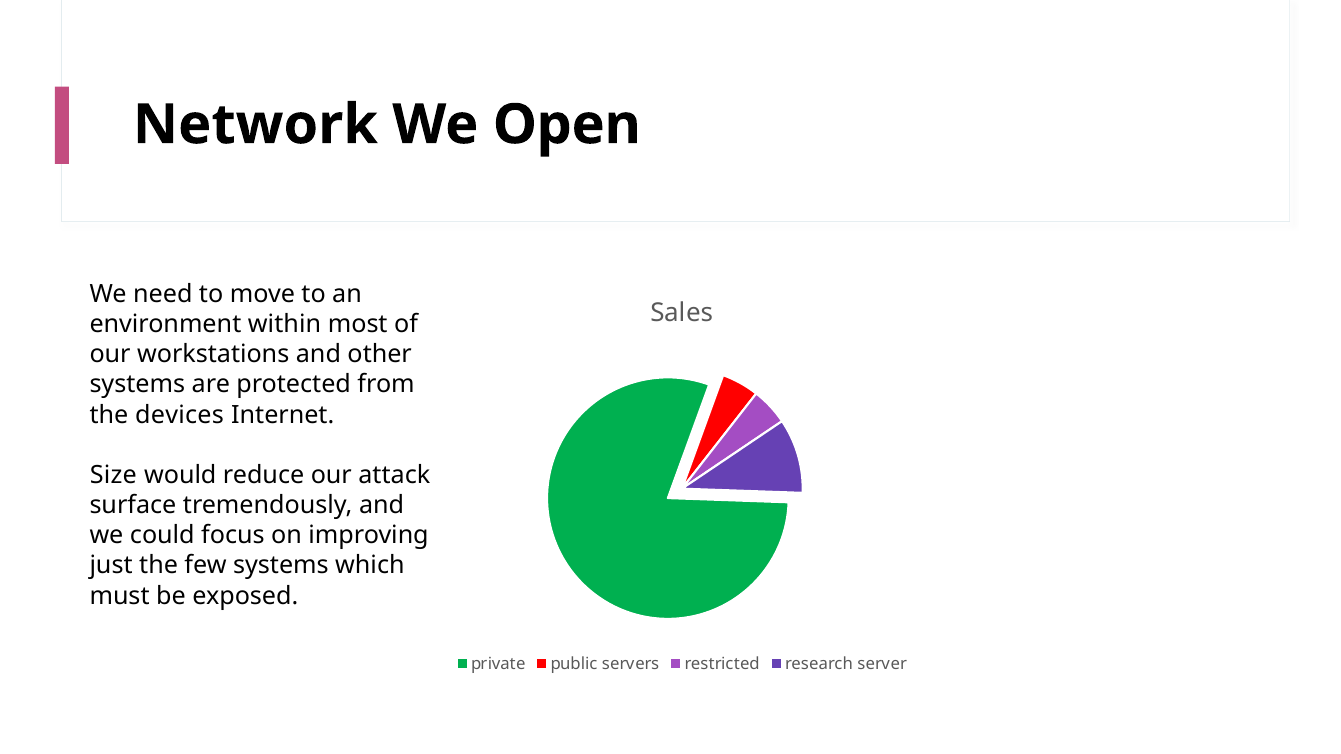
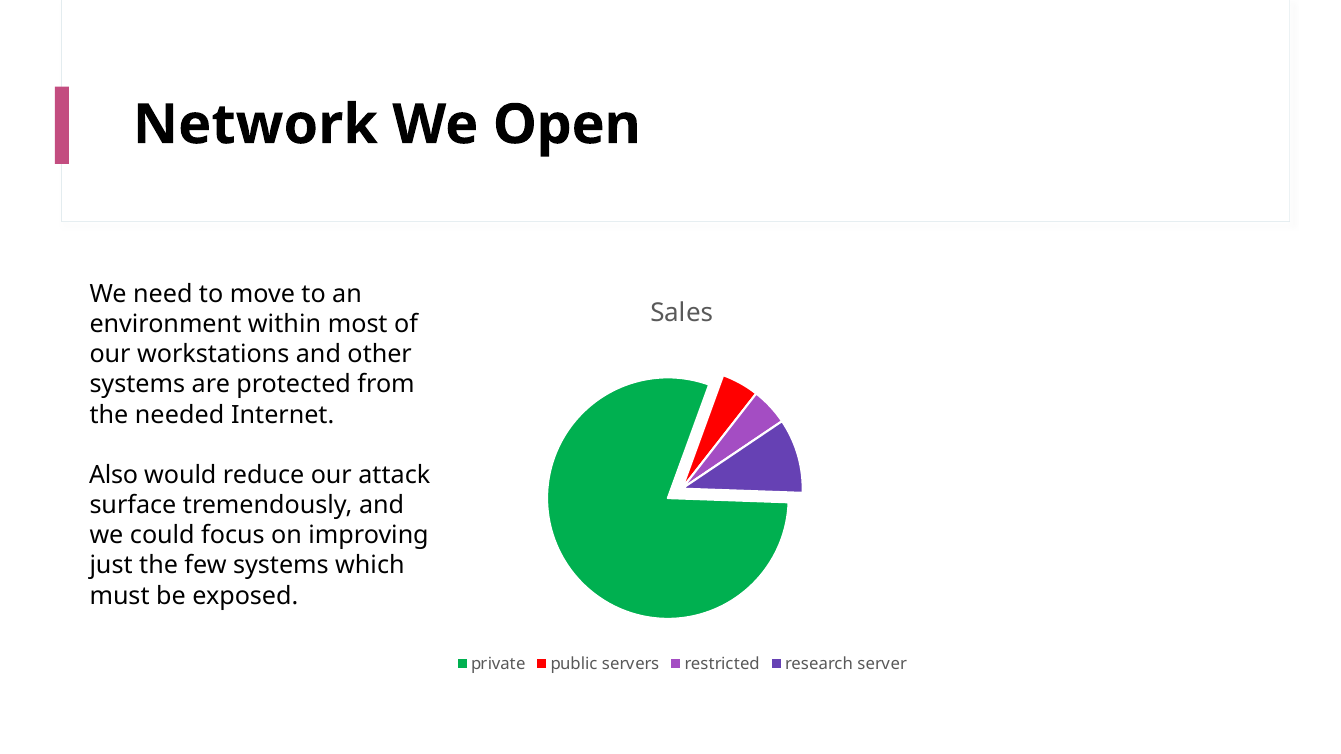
devices: devices -> needed
Size: Size -> Also
